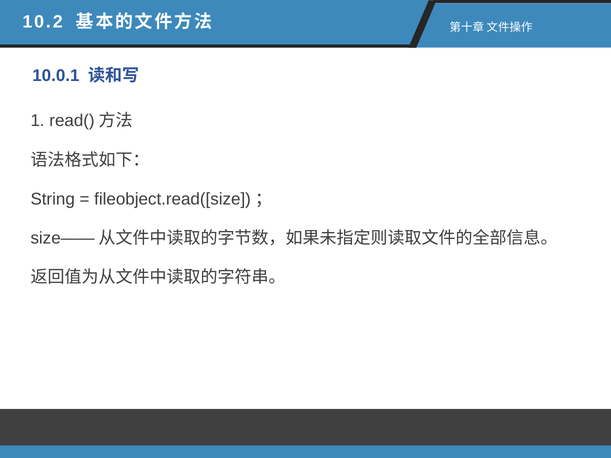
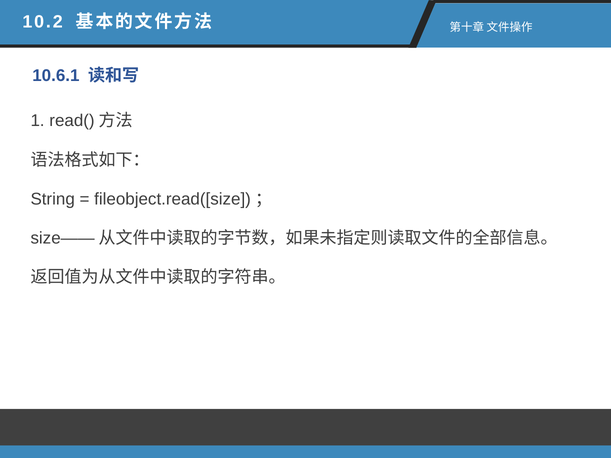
10.0.1: 10.0.1 -> 10.6.1
